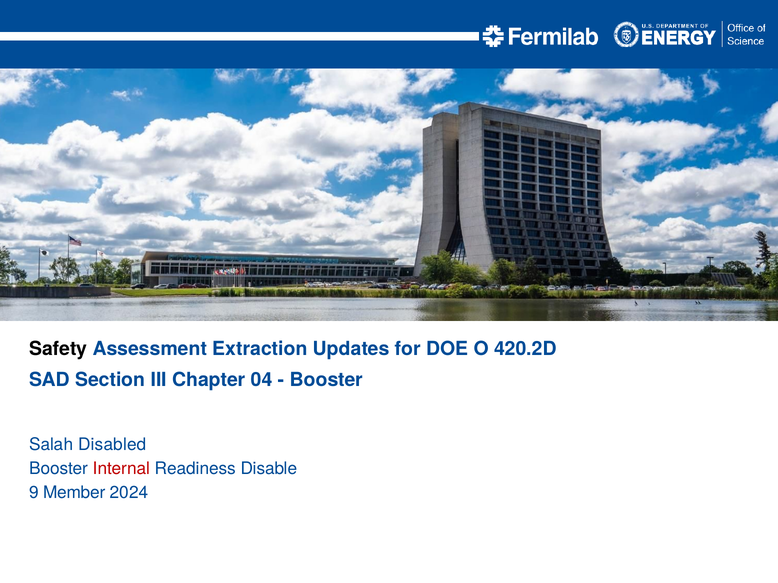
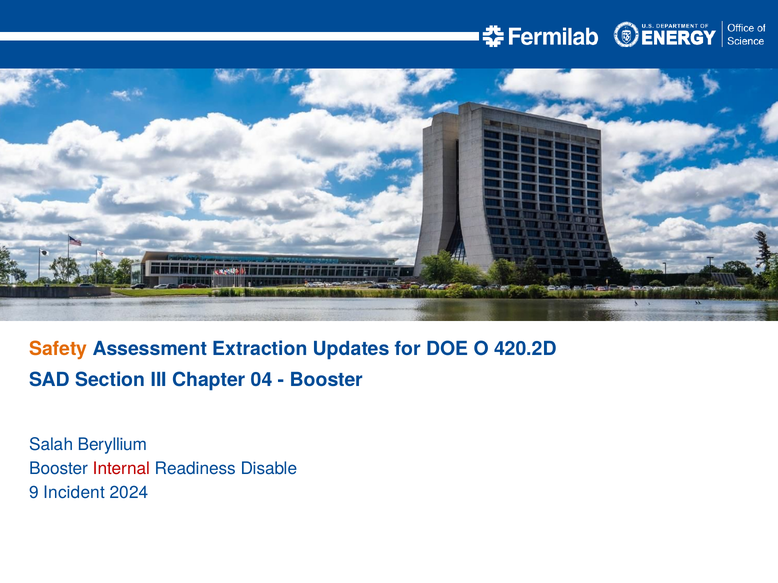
Safety colour: black -> orange
Disabled: Disabled -> Beryllium
Member: Member -> Incident
